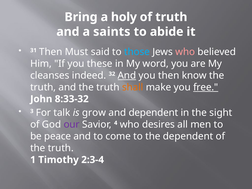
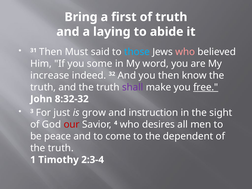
holy: holy -> first
saints: saints -> laying
these: these -> some
cleanses: cleanses -> increase
And at (127, 75) underline: present -> none
shall colour: orange -> purple
8:33-32: 8:33-32 -> 8:32-32
talk: talk -> just
and dependent: dependent -> instruction
our colour: purple -> red
